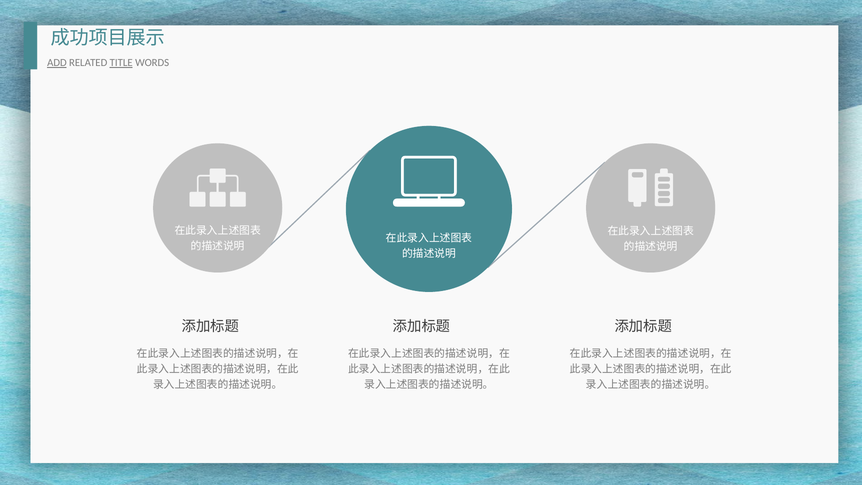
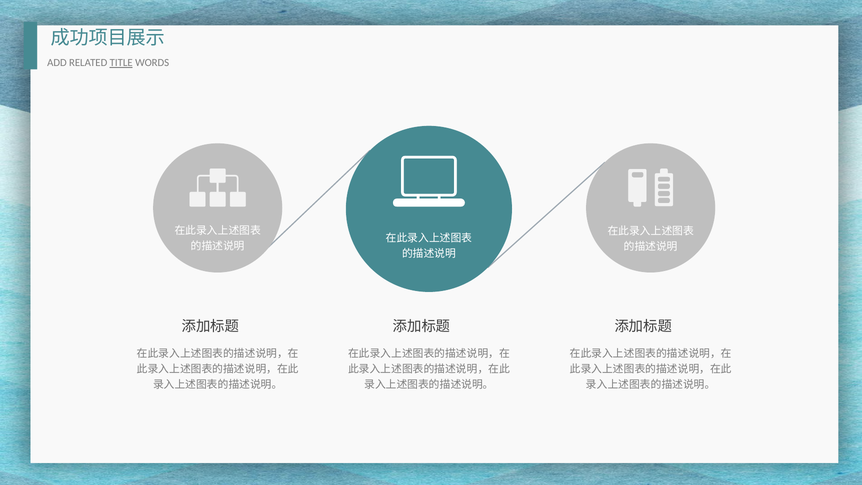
ADD underline: present -> none
